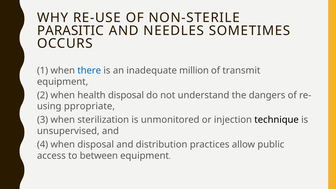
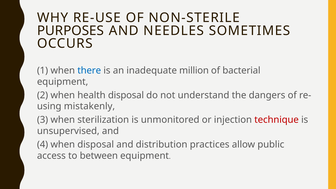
PARASITIC: PARASITIC -> PURPOSES
transmit: transmit -> bacterial
ppropriate: ppropriate -> mistakenly
technique colour: black -> red
